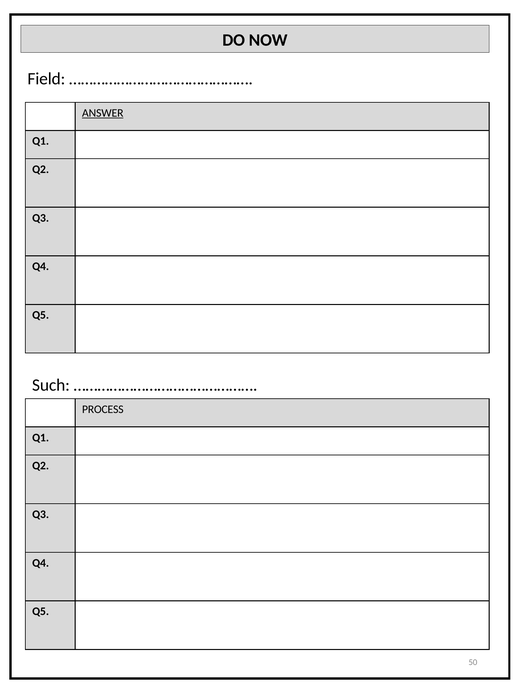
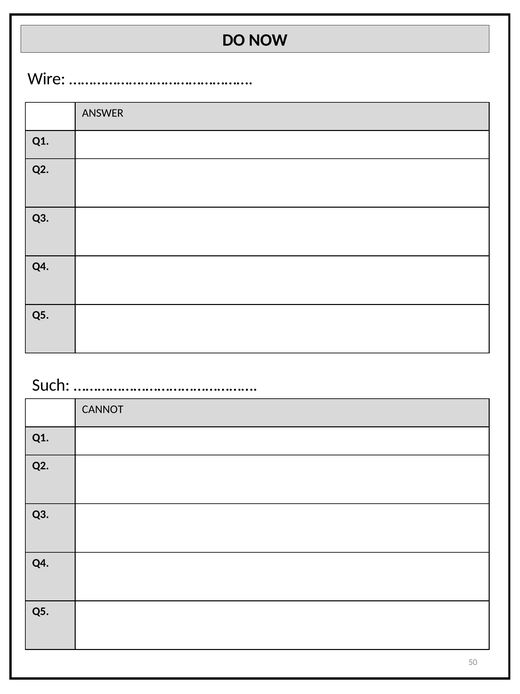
Field: Field -> Wire
ANSWER underline: present -> none
PROCESS: PROCESS -> CANNOT
